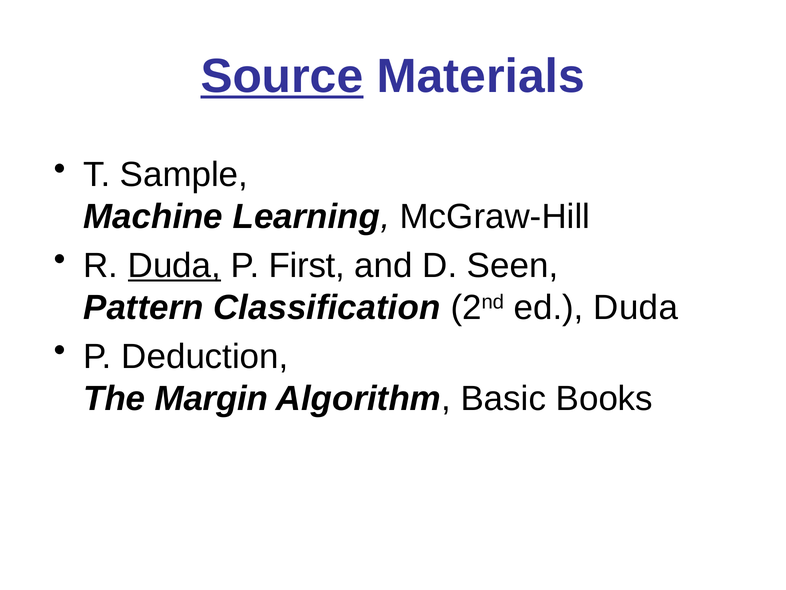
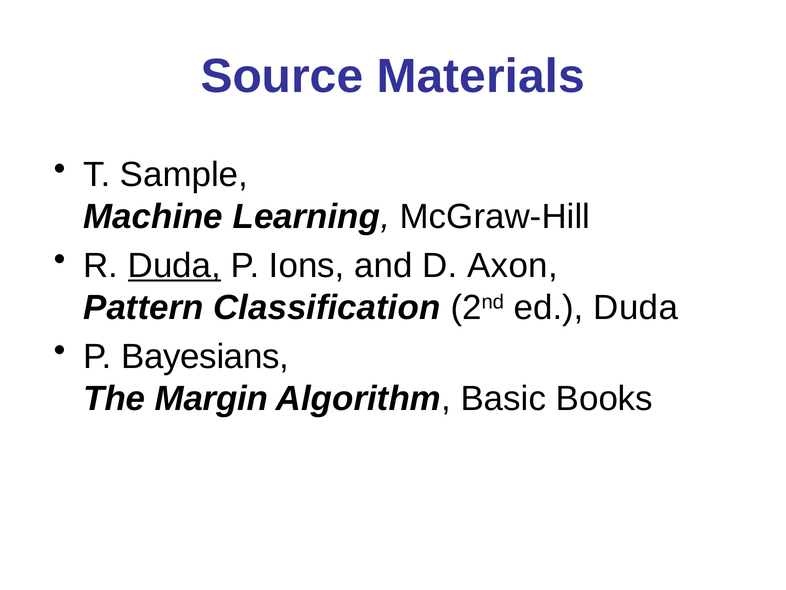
Source underline: present -> none
First: First -> Ions
Seen: Seen -> Axon
Deduction: Deduction -> Bayesians
